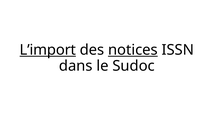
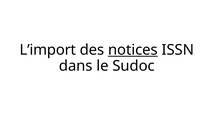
L’import underline: present -> none
